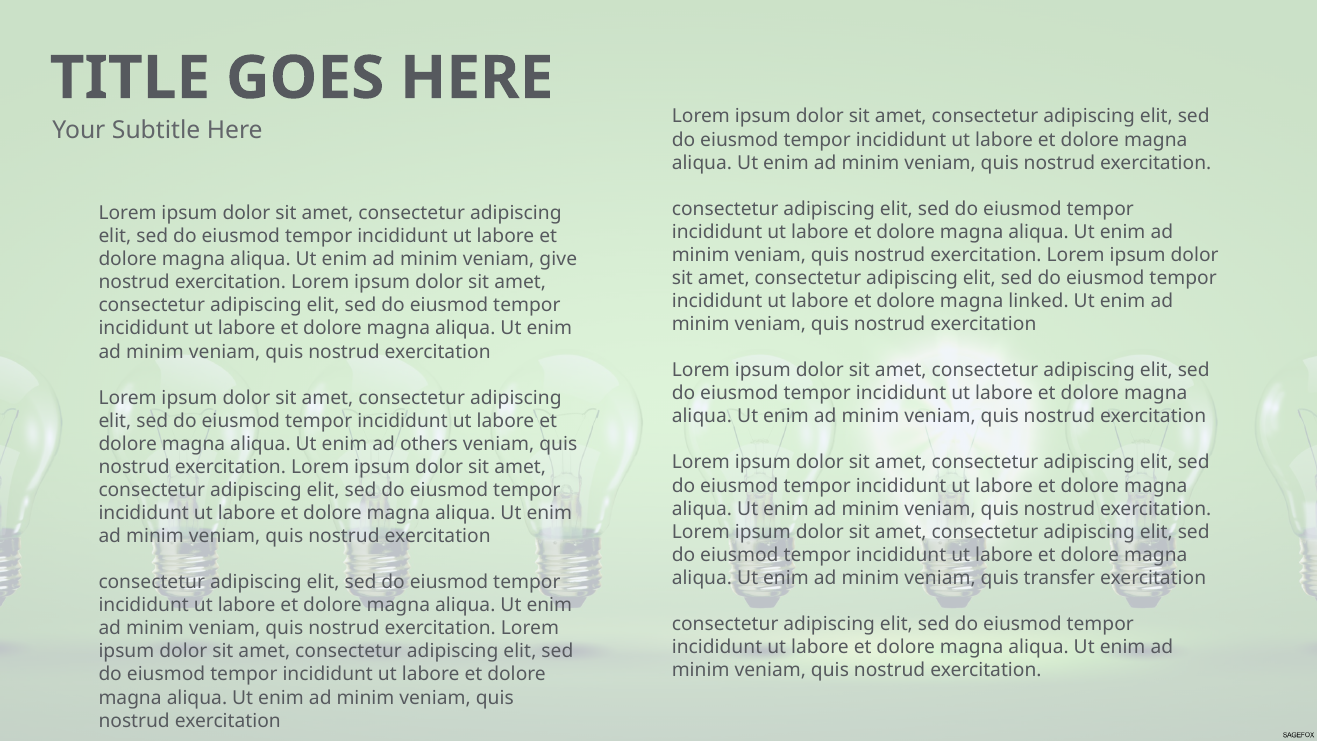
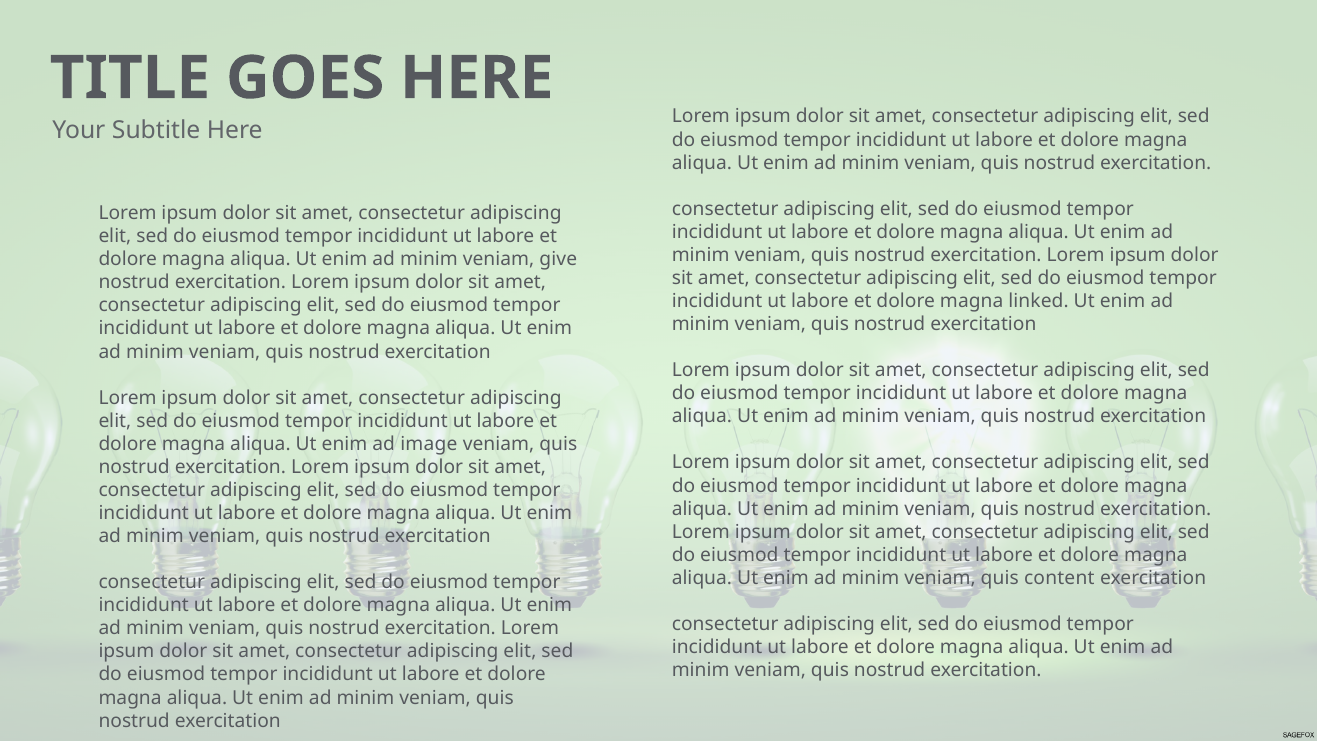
others: others -> image
transfer: transfer -> content
